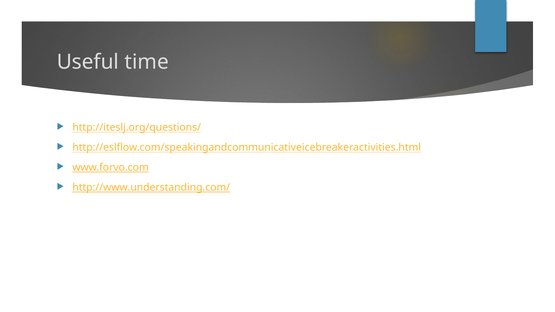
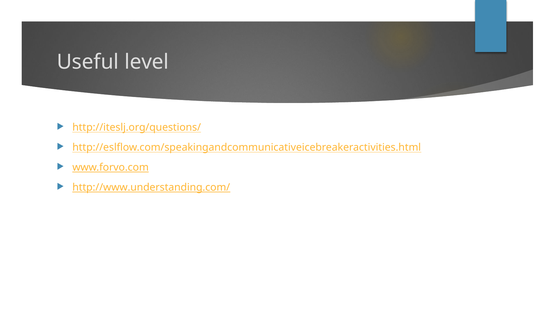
time: time -> level
